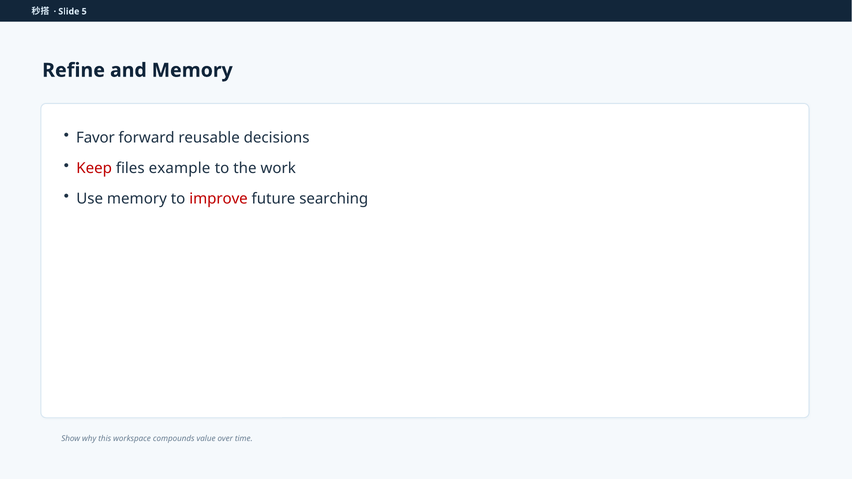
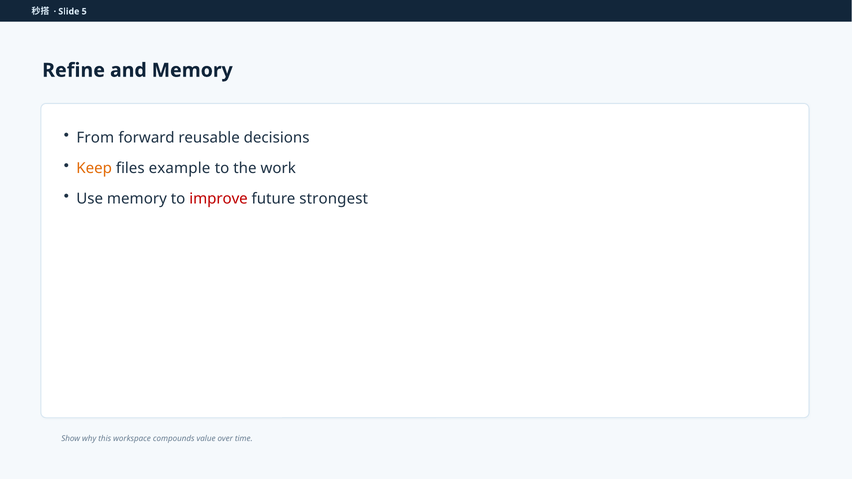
Favor: Favor -> From
Keep colour: red -> orange
searching: searching -> strongest
